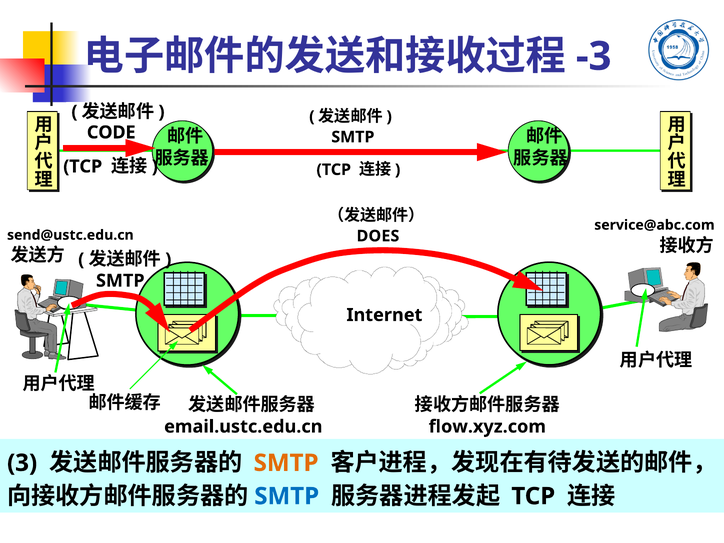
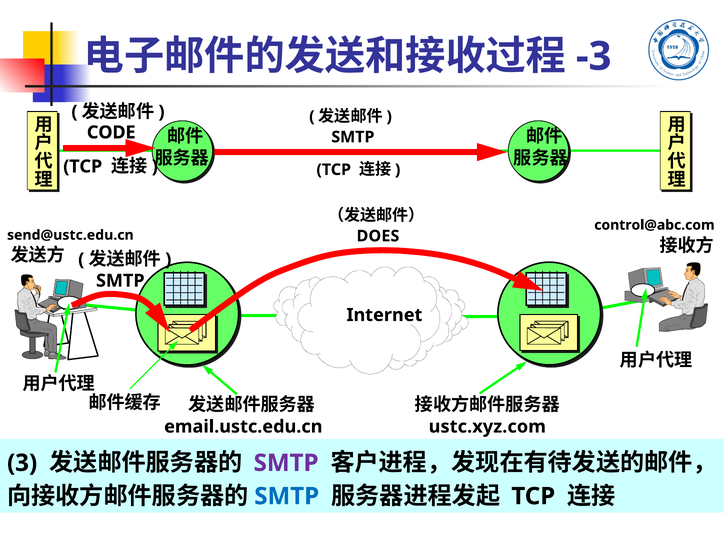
service@abc.com: service@abc.com -> control@abc.com
flow.xyz.com: flow.xyz.com -> ustc.xyz.com
SMTP at (286, 463) colour: orange -> purple
